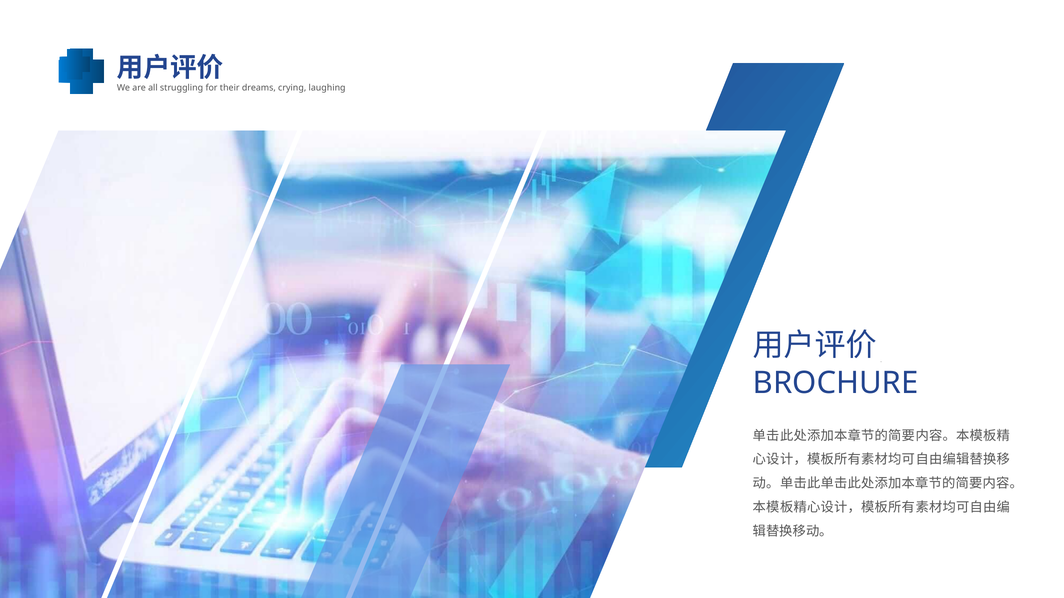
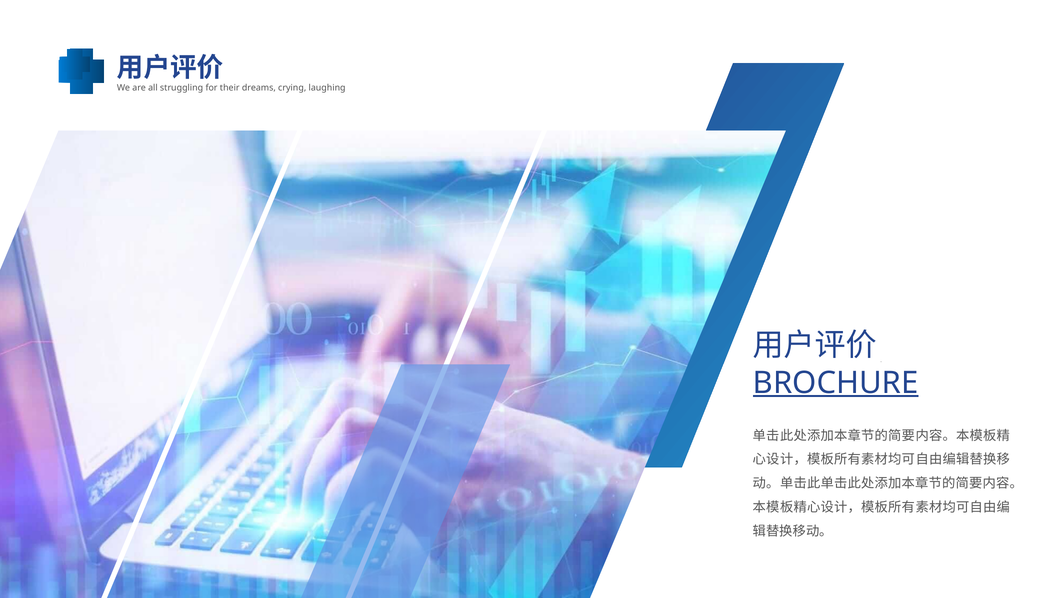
BROCHURE at (836, 383) underline: none -> present
